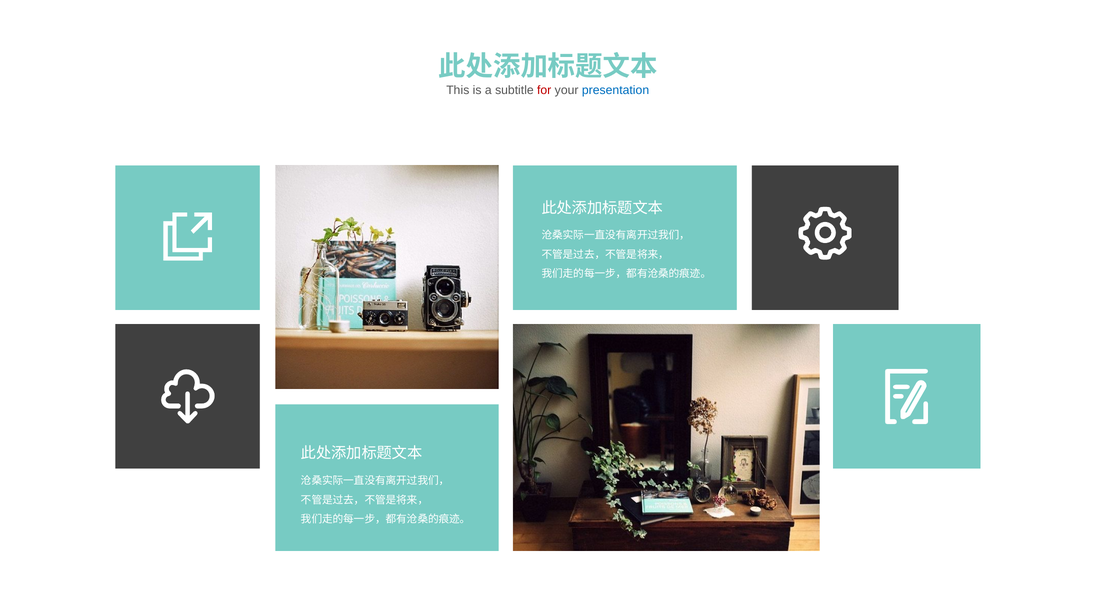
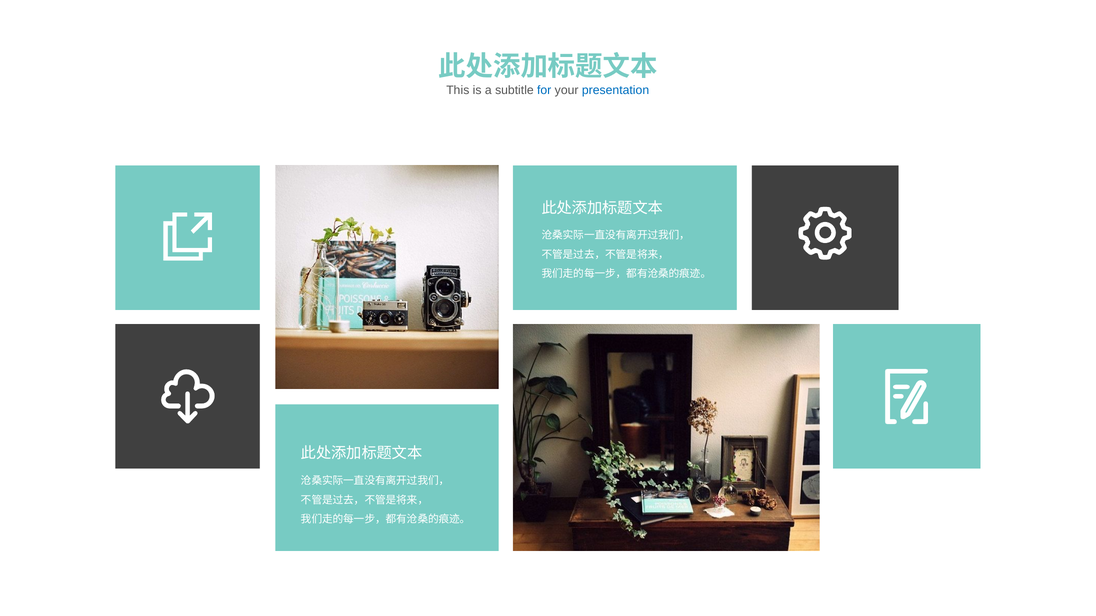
for colour: red -> blue
